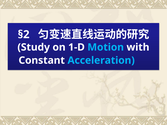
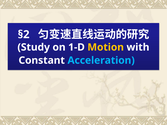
Motion colour: light blue -> yellow
